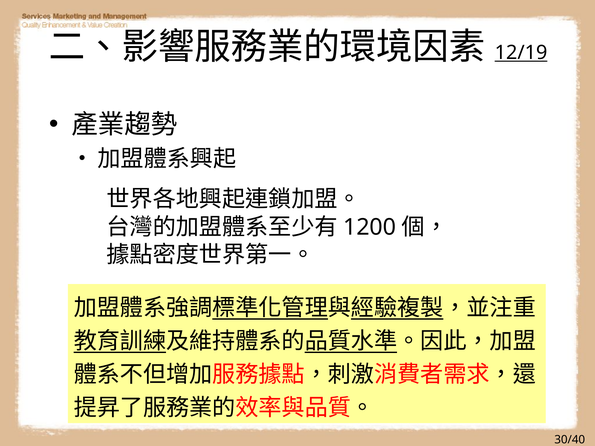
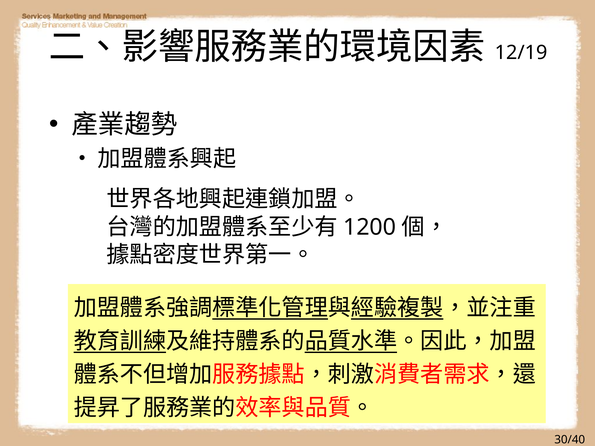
12/19 underline: present -> none
